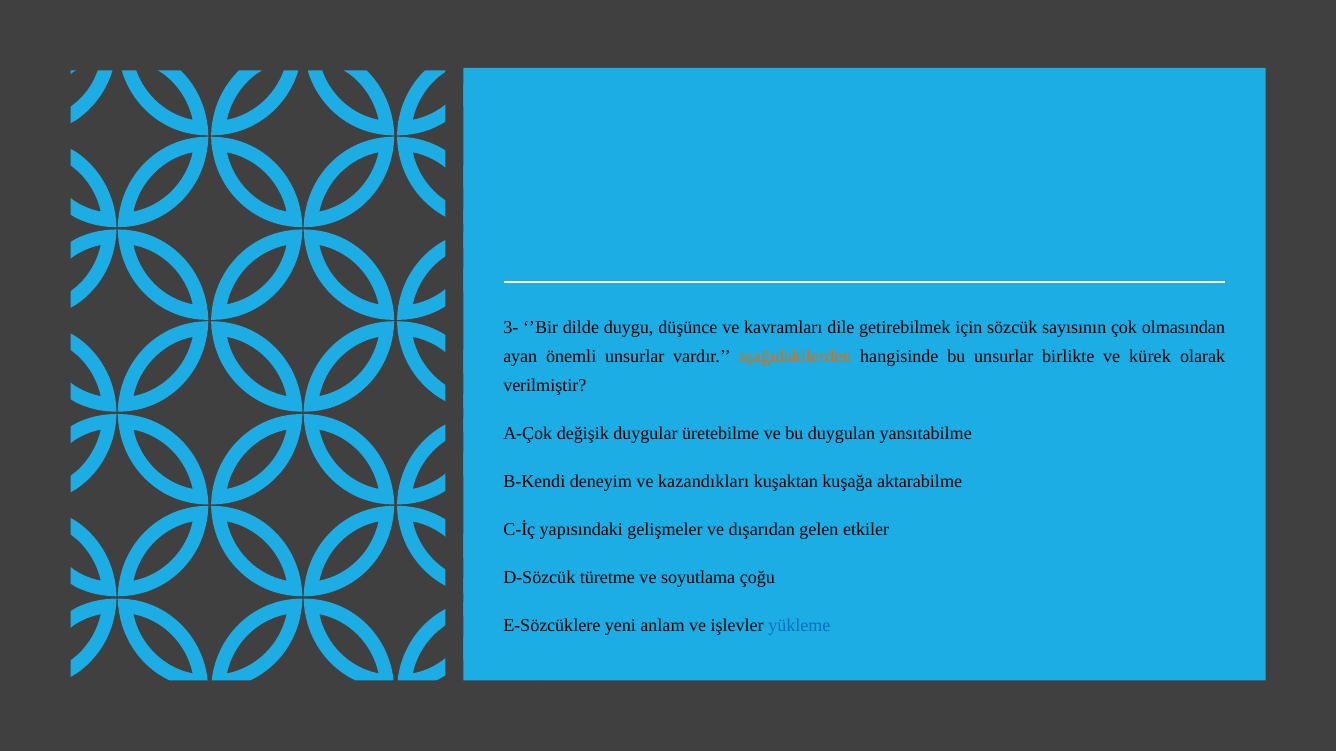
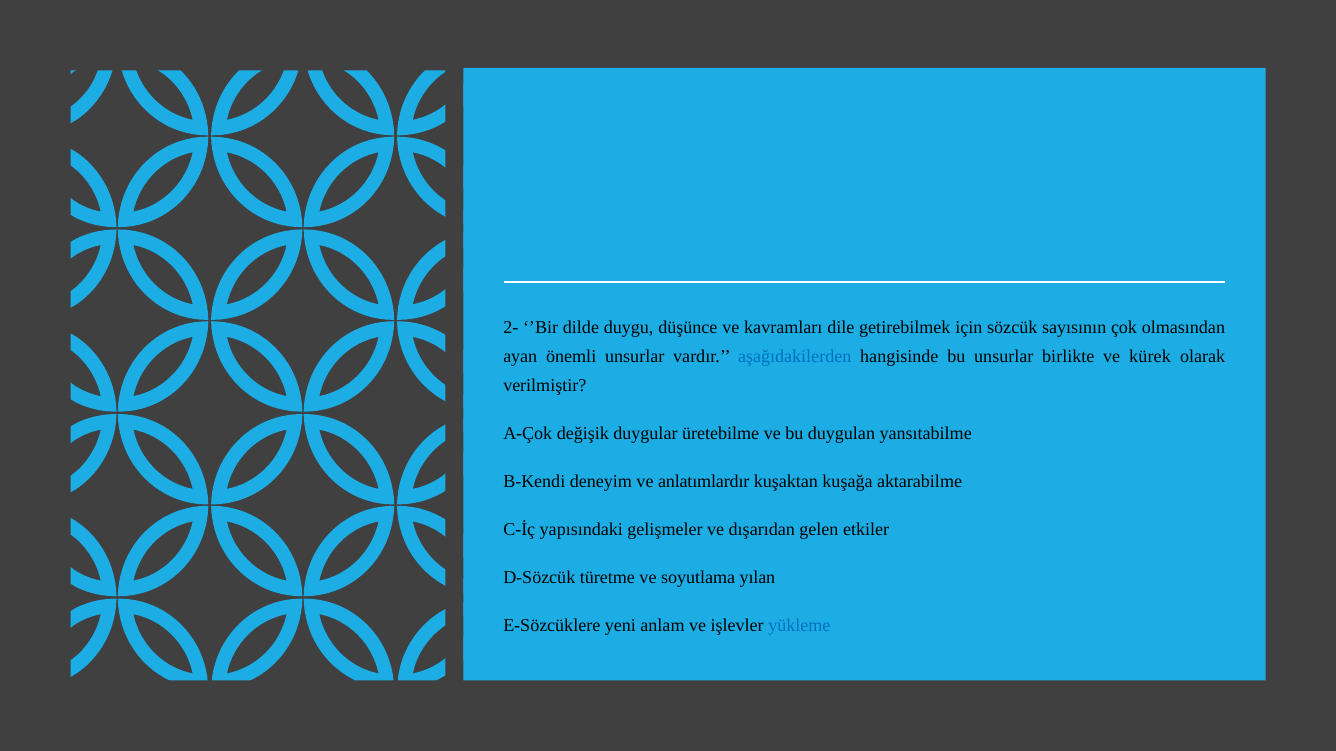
3-: 3- -> 2-
aşağıdakilerden colour: orange -> blue
kazandıkları: kazandıkları -> anlatımlardır
çoğu: çoğu -> yılan
